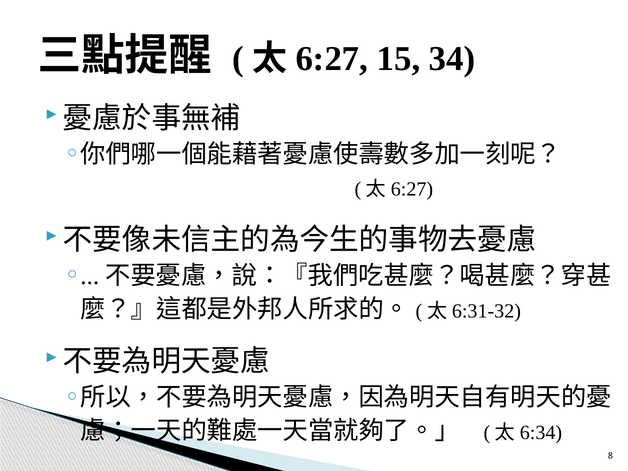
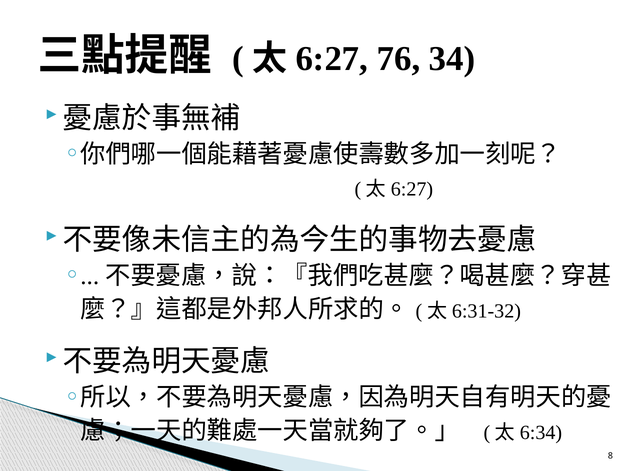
15: 15 -> 76
